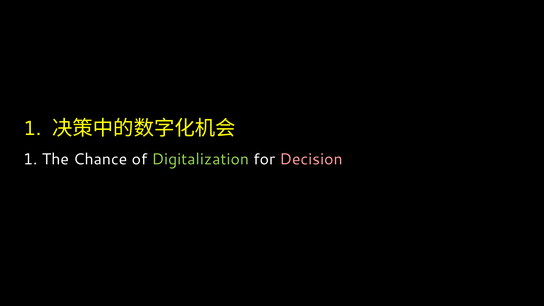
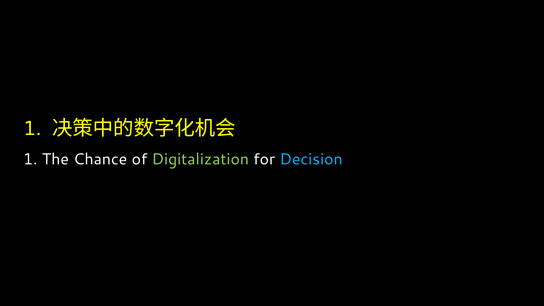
Decision colour: pink -> light blue
